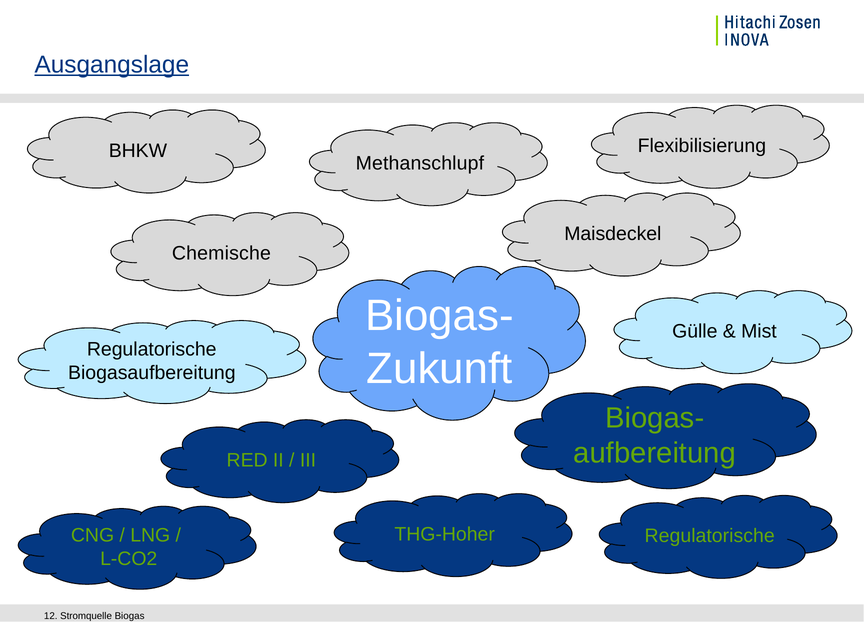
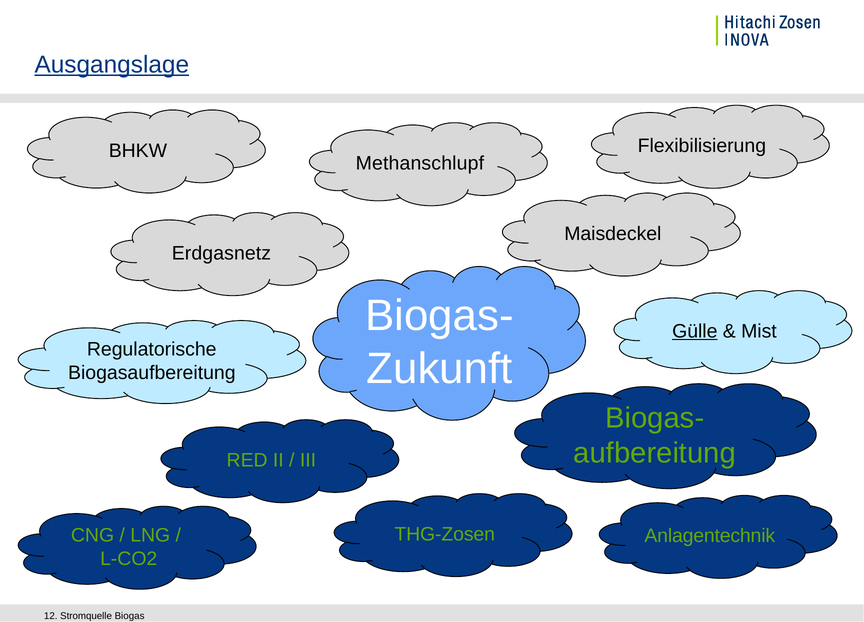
Chemische: Chemische -> Erdgasnetz
Gülle underline: none -> present
THG-Hoher: THG-Hoher -> THG-Zosen
Regulatorische at (710, 536): Regulatorische -> Anlagentechnik
